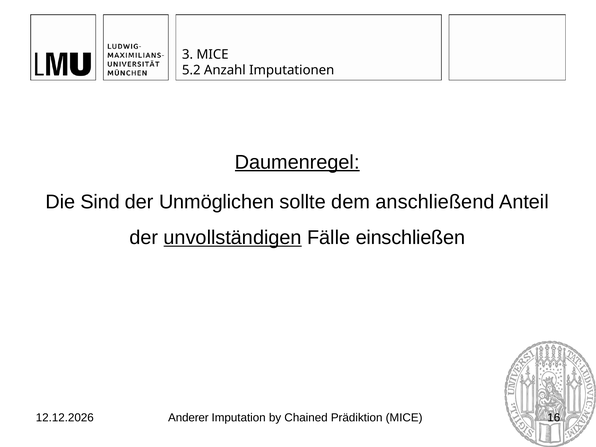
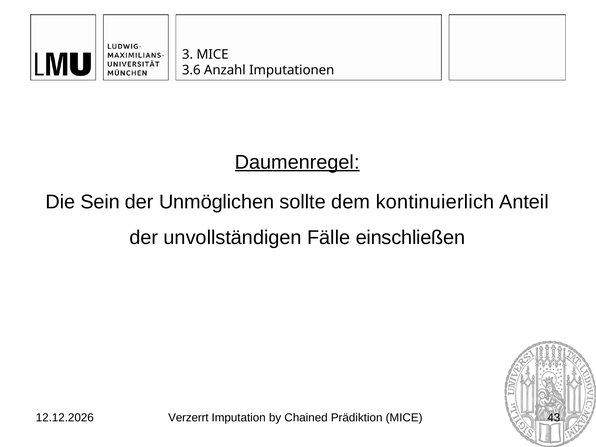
5.2: 5.2 -> 3.6
Sind: Sind -> Sein
anschließend: anschließend -> kontinuierlich
unvollständigen underline: present -> none
Anderer: Anderer -> Verzerrt
16: 16 -> 43
